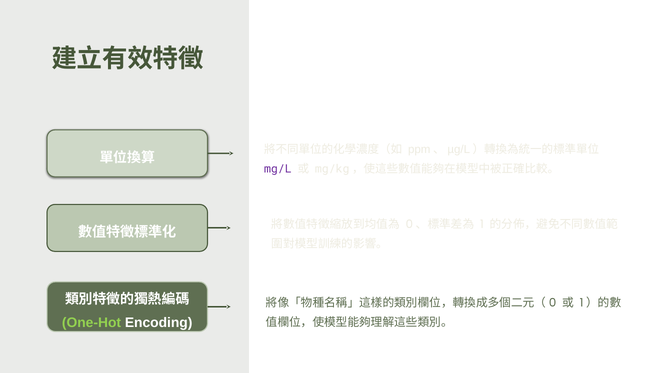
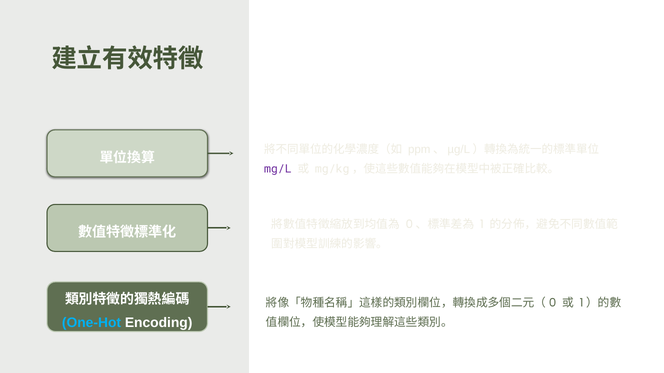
One-Hot colour: light green -> light blue
